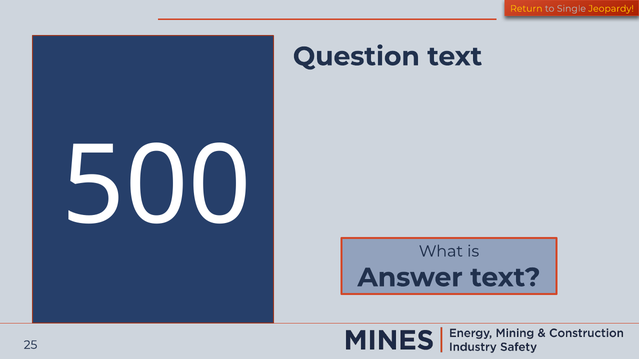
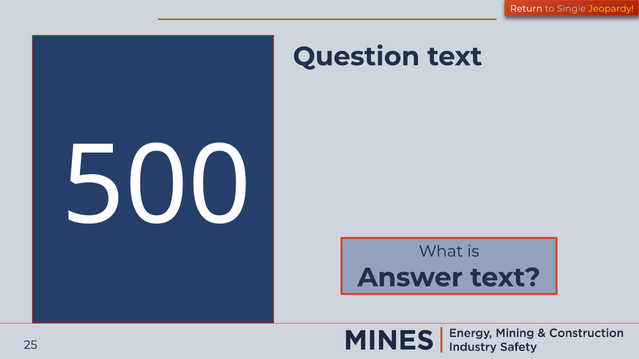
Return colour: yellow -> white
